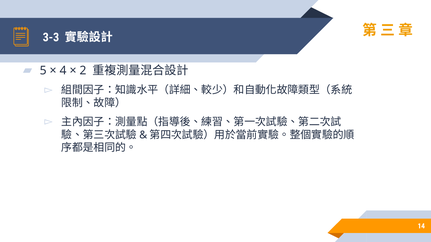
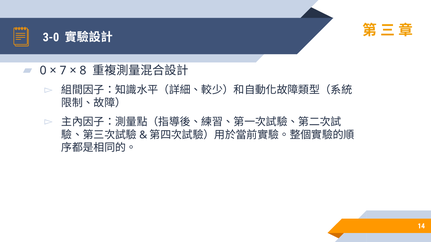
3-3: 3-3 -> 3-0
5: 5 -> 0
4: 4 -> 7
2: 2 -> 8
